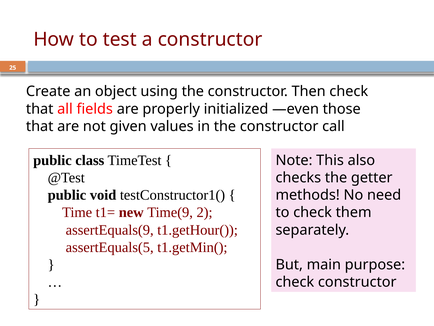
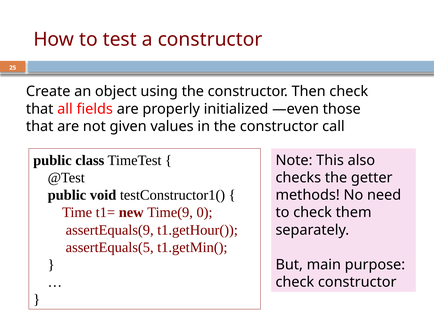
2: 2 -> 0
